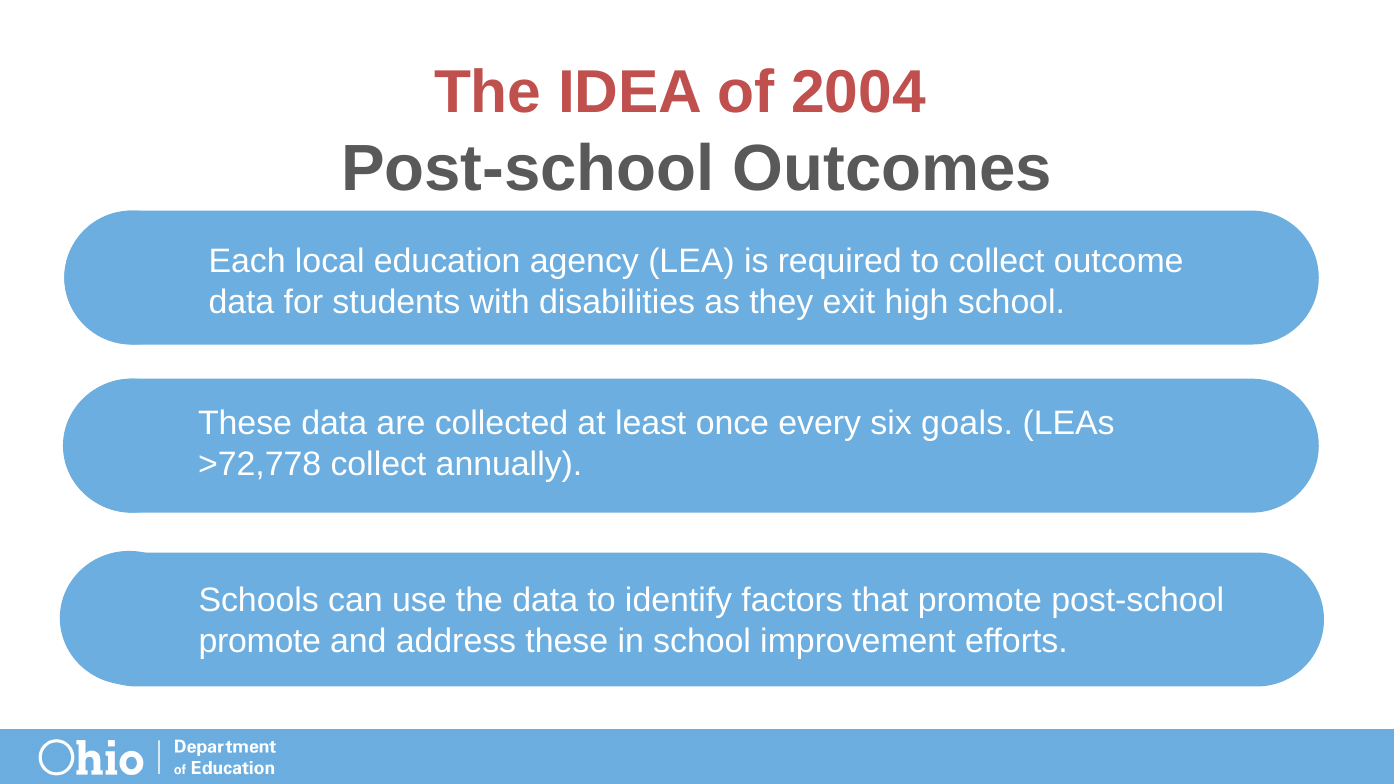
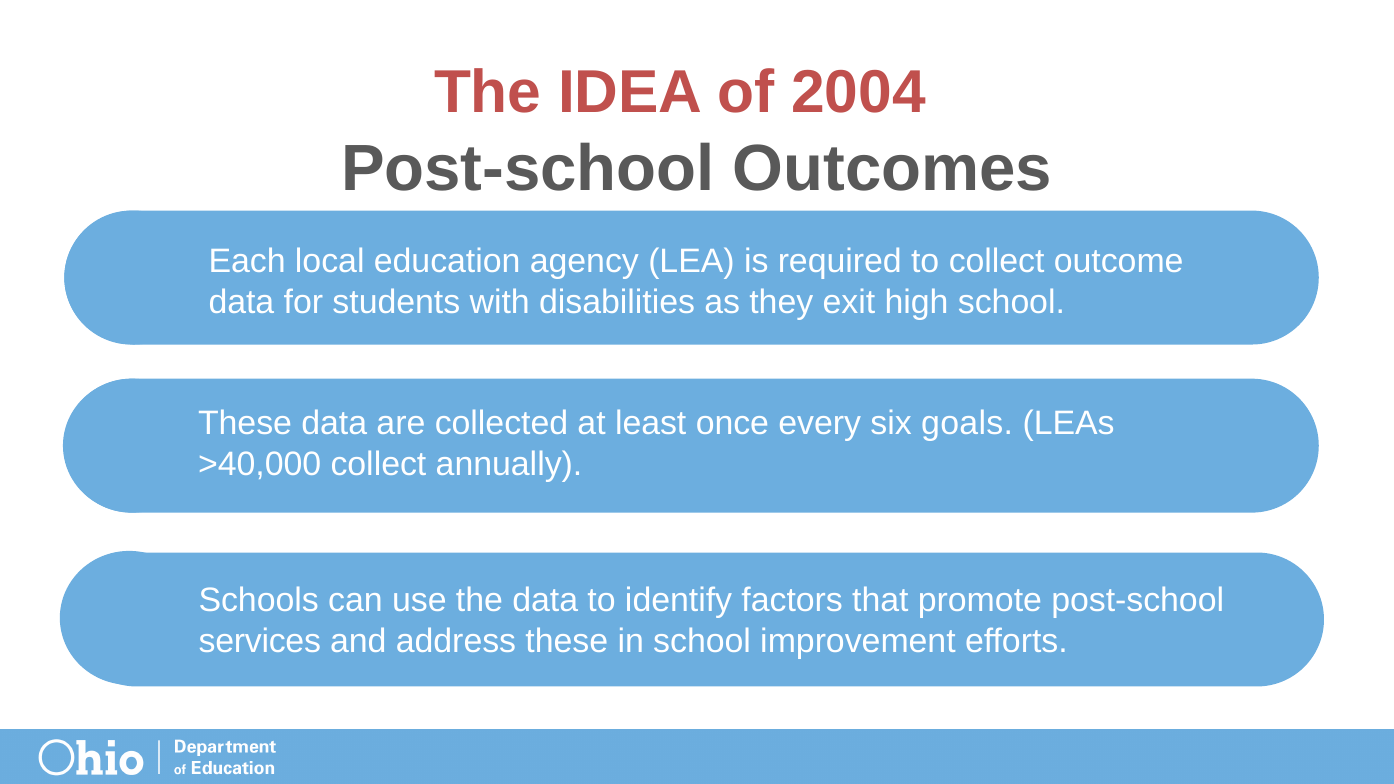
>72,778: >72,778 -> >40,000
promote at (260, 641): promote -> services
